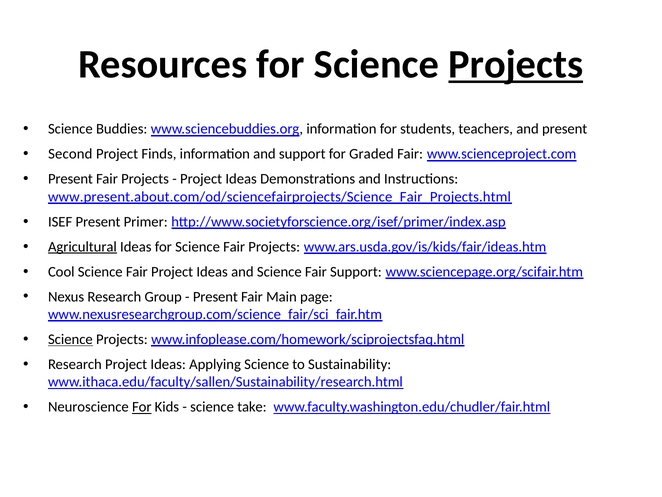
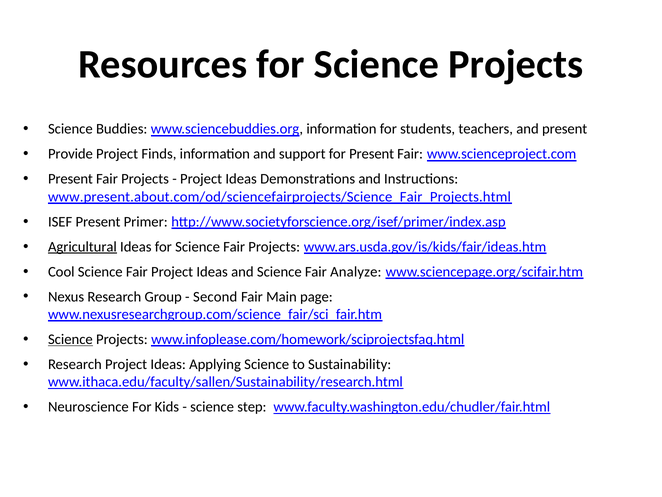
Projects at (516, 64) underline: present -> none
Second: Second -> Provide
for Graded: Graded -> Present
Fair Support: Support -> Analyze
Present at (215, 296): Present -> Second
For at (142, 407) underline: present -> none
take: take -> step
